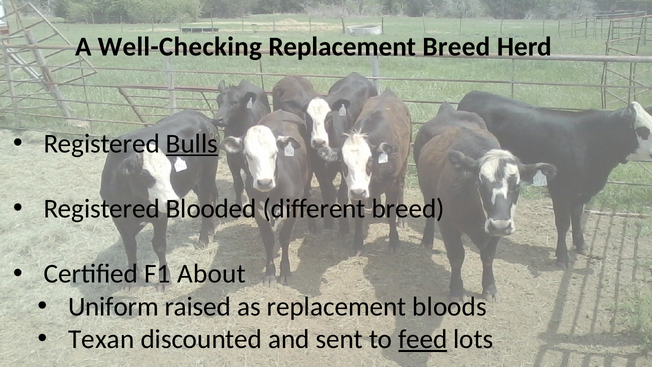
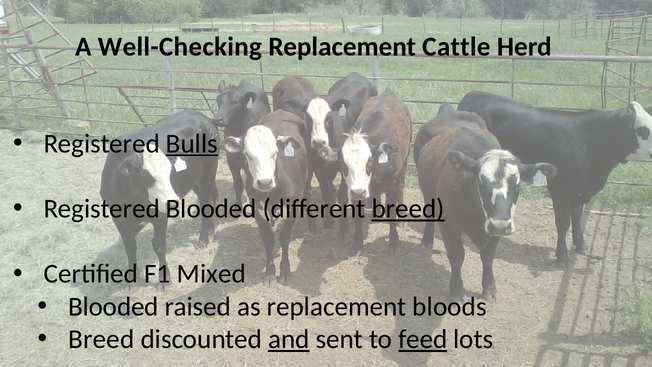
Replacement Breed: Breed -> Cattle
breed at (408, 209) underline: none -> present
About: About -> Mixed
Uniform at (113, 306): Uniform -> Blooded
Texan at (101, 339): Texan -> Breed
and underline: none -> present
